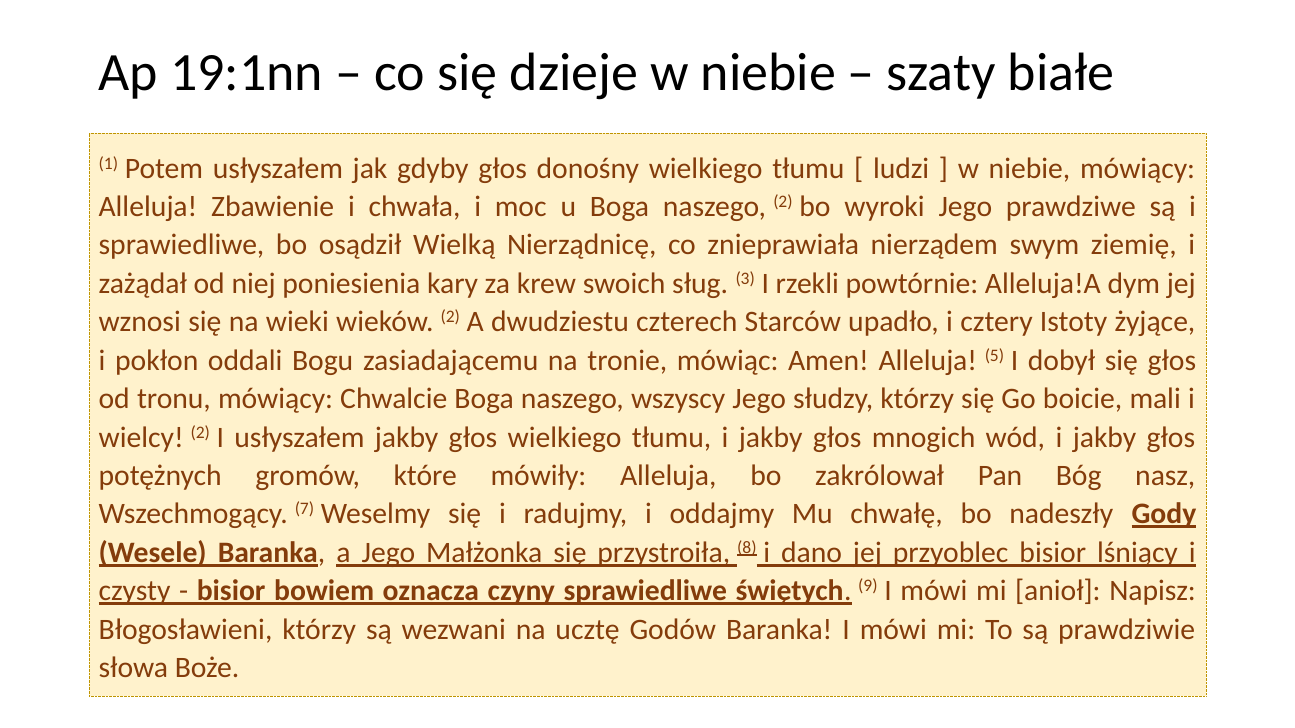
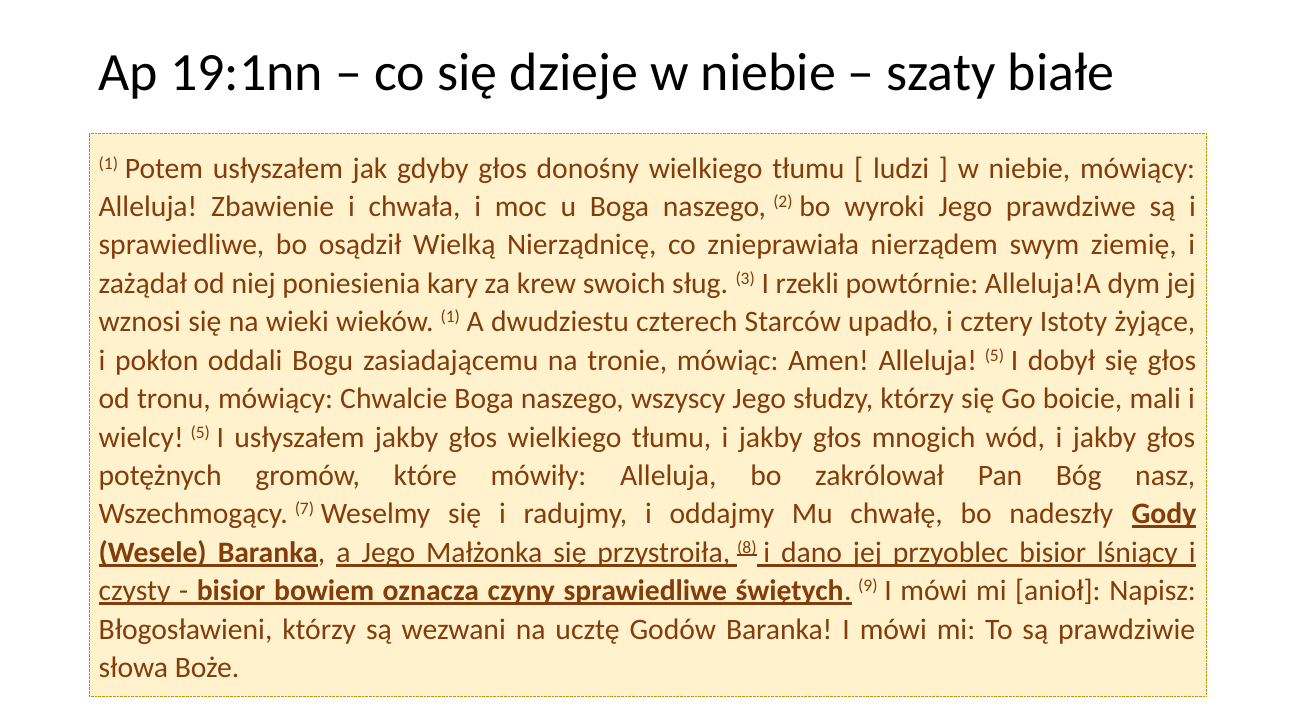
wieków 2: 2 -> 1
wielcy 2: 2 -> 5
